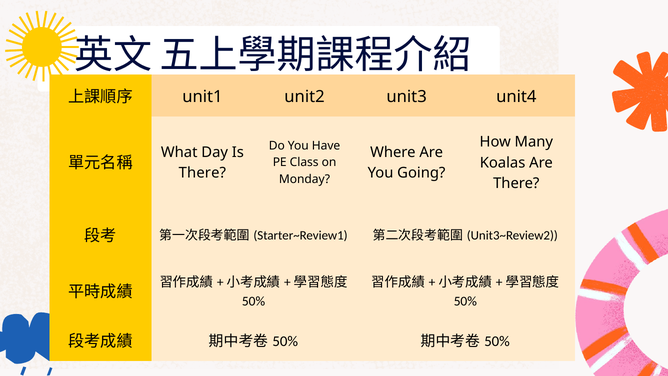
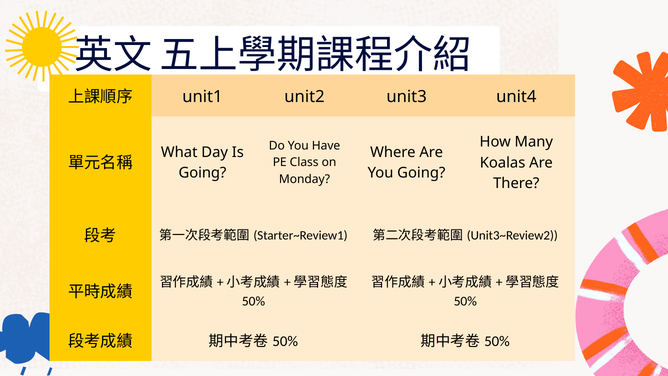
There at (202, 173): There -> Going
